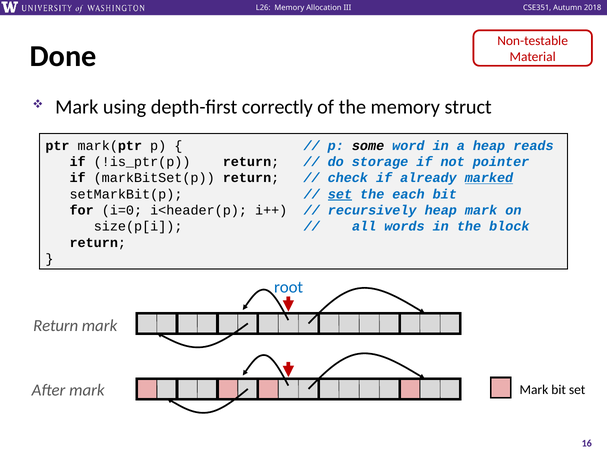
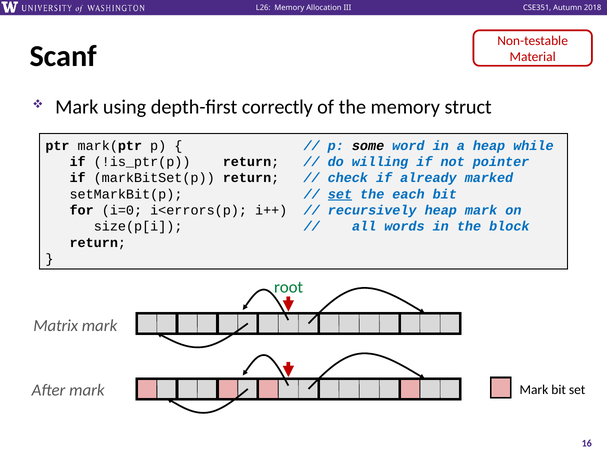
Done: Done -> Scanf
reads: reads -> while
storage: storage -> willing
marked underline: present -> none
i<header(p: i<header(p -> i<errors(p
root colour: blue -> green
Return at (56, 326): Return -> Matrix
